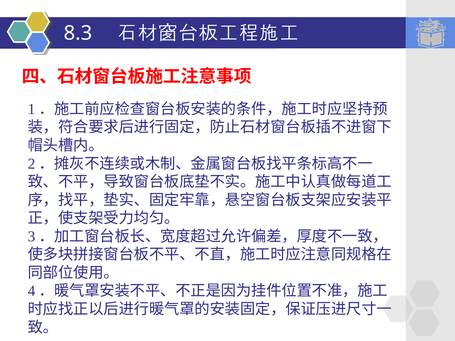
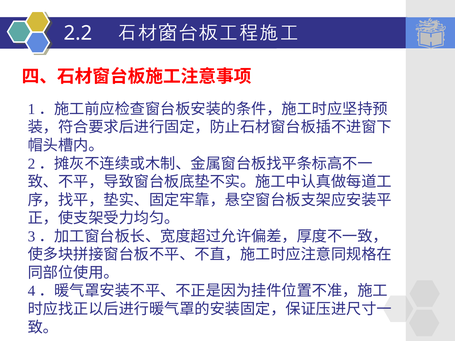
8.3: 8.3 -> 2.2
